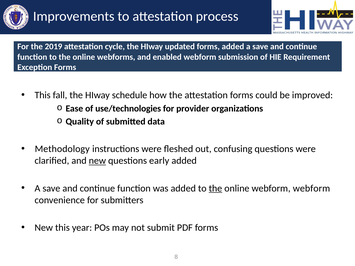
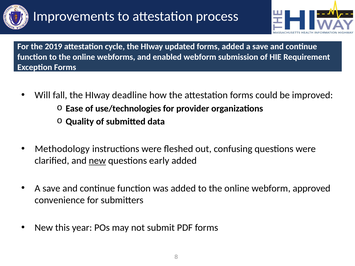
This at (43, 95): This -> Will
schedule: schedule -> deadline
the at (215, 188) underline: present -> none
webform webform: webform -> approved
